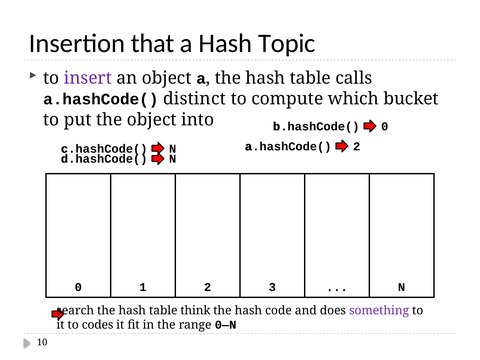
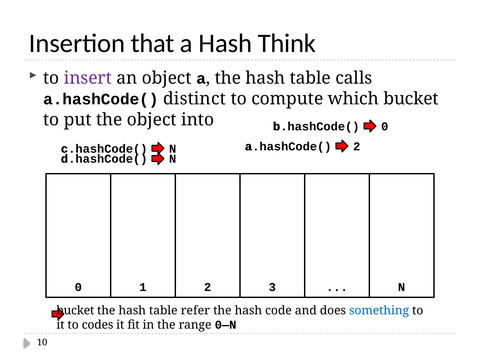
Topic: Topic -> Think
search at (75, 310): search -> bucket
think: think -> refer
something colour: purple -> blue
